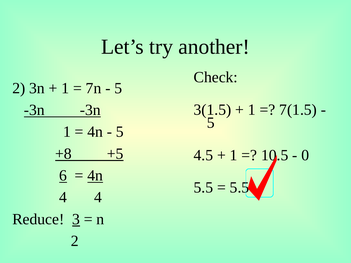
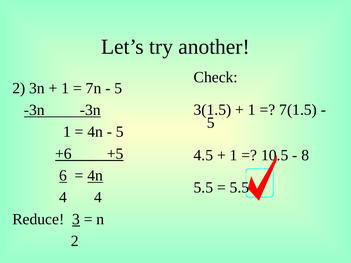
+8: +8 -> +6
0: 0 -> 8
